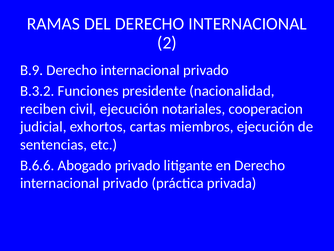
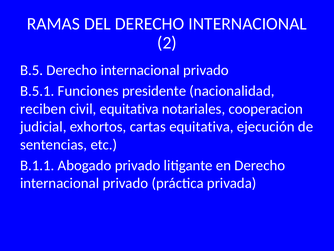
B.9: B.9 -> B.5
B.3.2: B.3.2 -> B.5.1
civil ejecución: ejecución -> equitativa
cartas miembros: miembros -> equitativa
B.6.6: B.6.6 -> B.1.1
